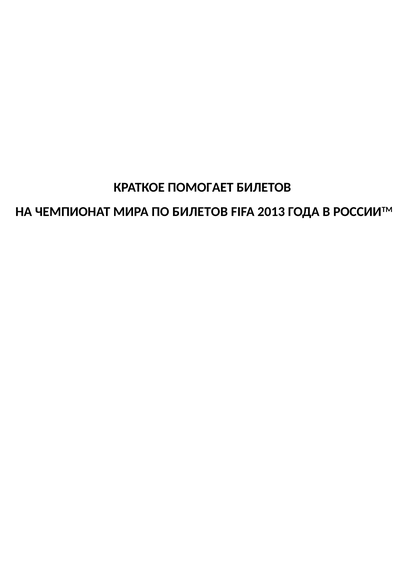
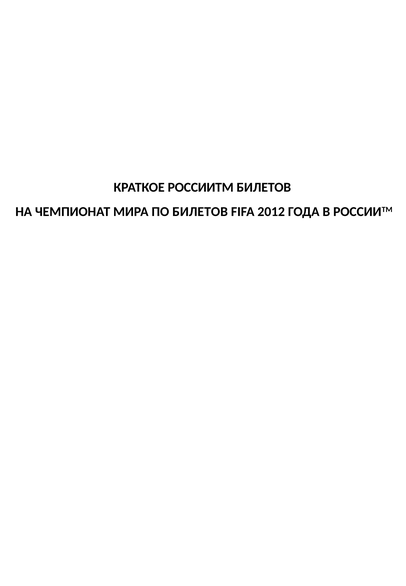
КРАТКОЕ ПОМОГАЕТ: ПОМОГАЕТ -> РОССИИTM
2013: 2013 -> 2012
